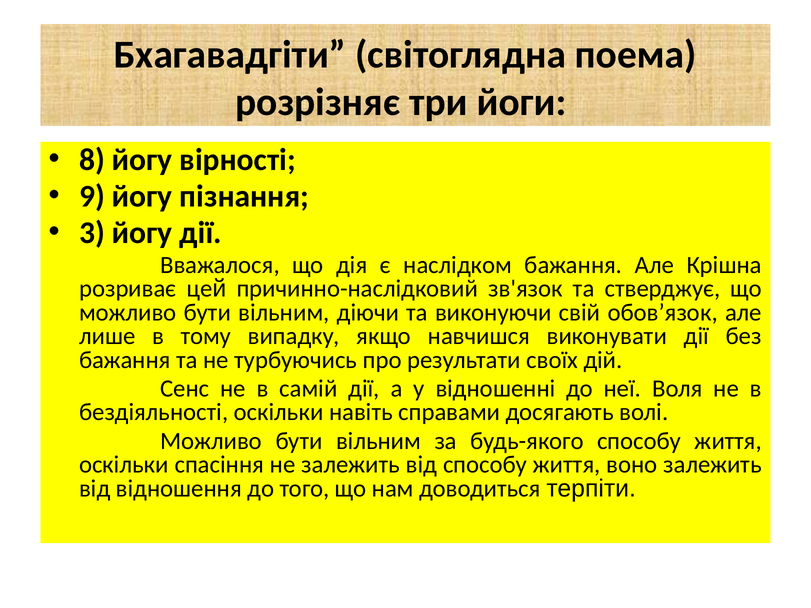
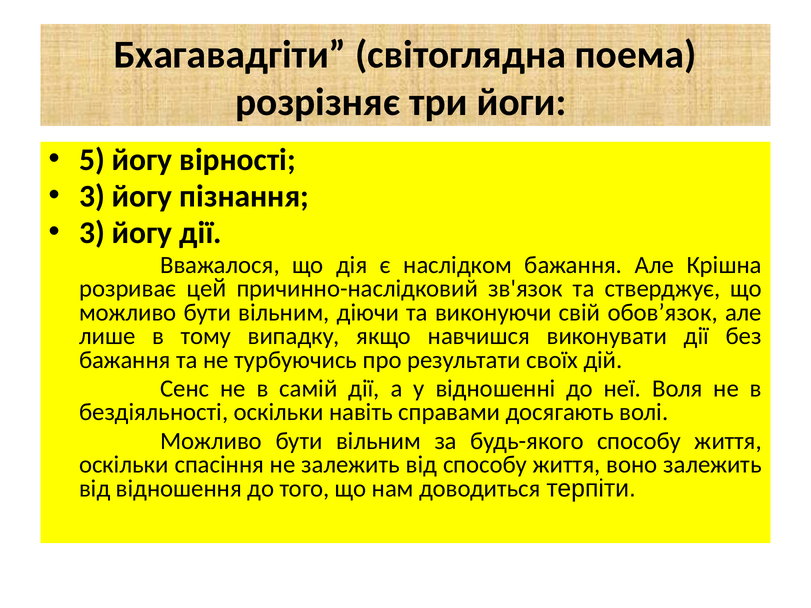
8: 8 -> 5
9 at (92, 196): 9 -> 3
